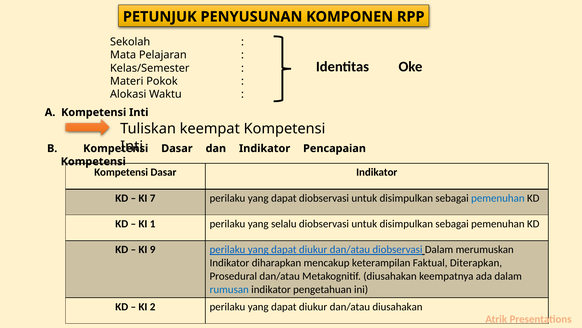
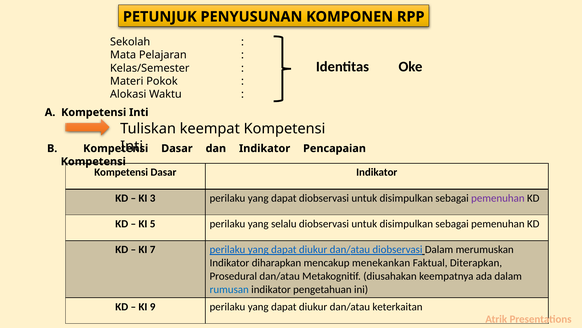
7: 7 -> 3
pemenuhan at (498, 198) colour: blue -> purple
1: 1 -> 5
9: 9 -> 7
keterampilan: keterampilan -> menekankan
2: 2 -> 9
dan/atau diusahakan: diusahakan -> keterkaitan
